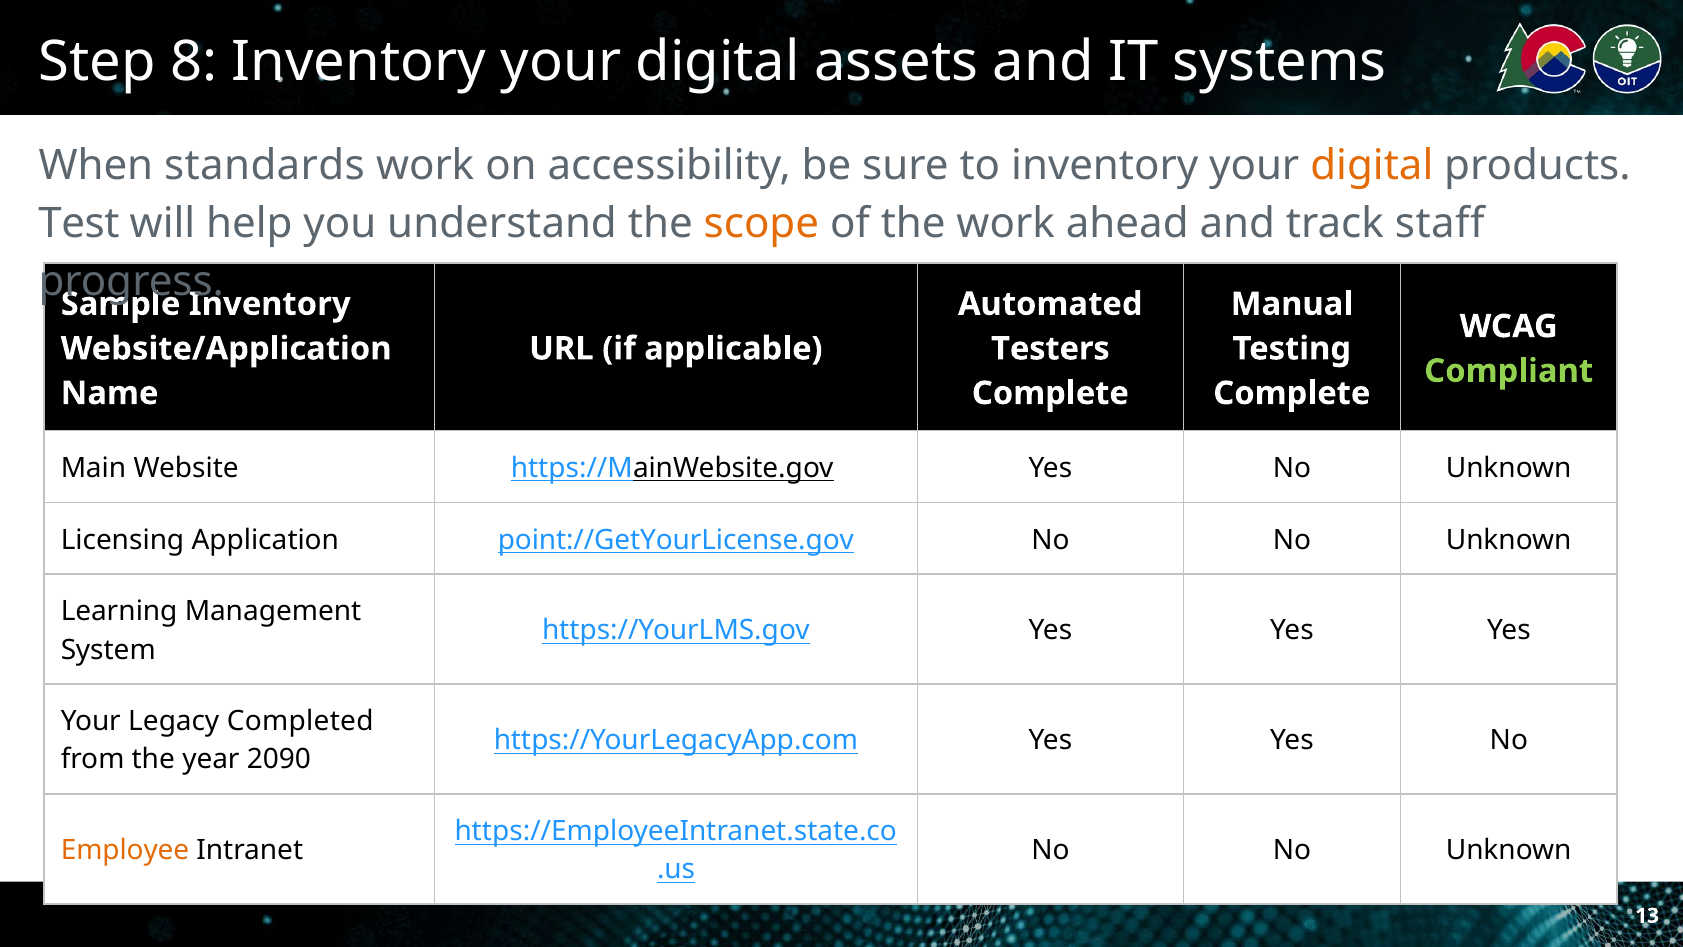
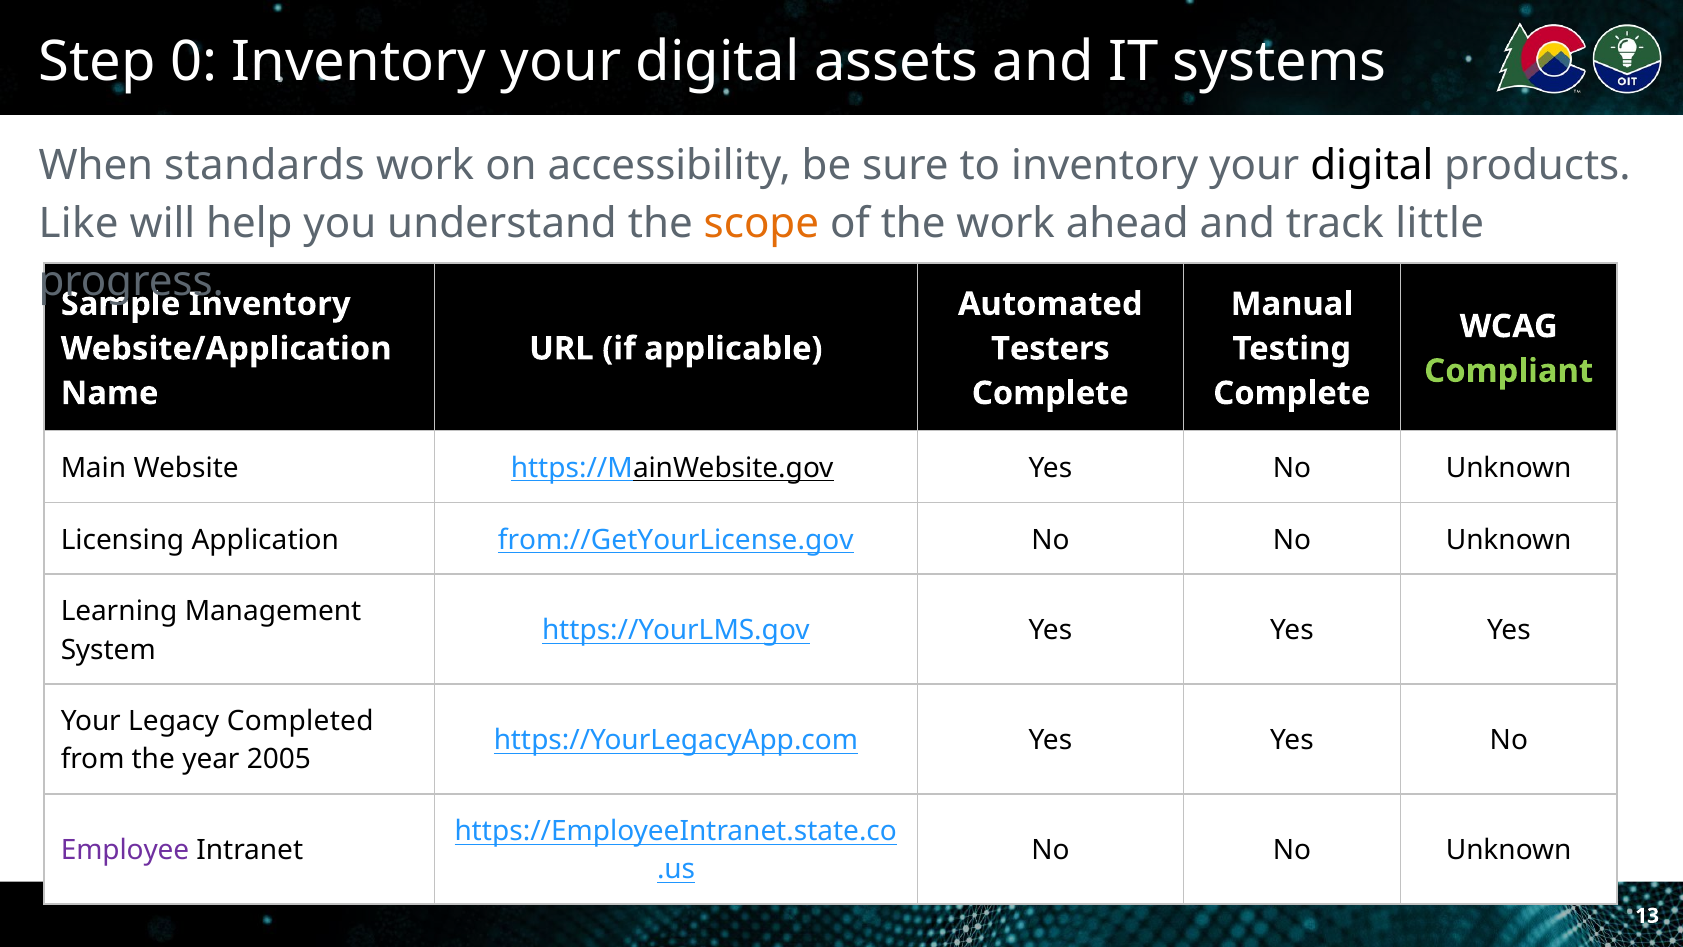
8: 8 -> 0
digital at (1372, 165) colour: orange -> black
Test: Test -> Like
staff: staff -> little
point://GetYourLicense.gov: point://GetYourLicense.gov -> from://GetYourLicense.gov
2090: 2090 -> 2005
Employee colour: orange -> purple
